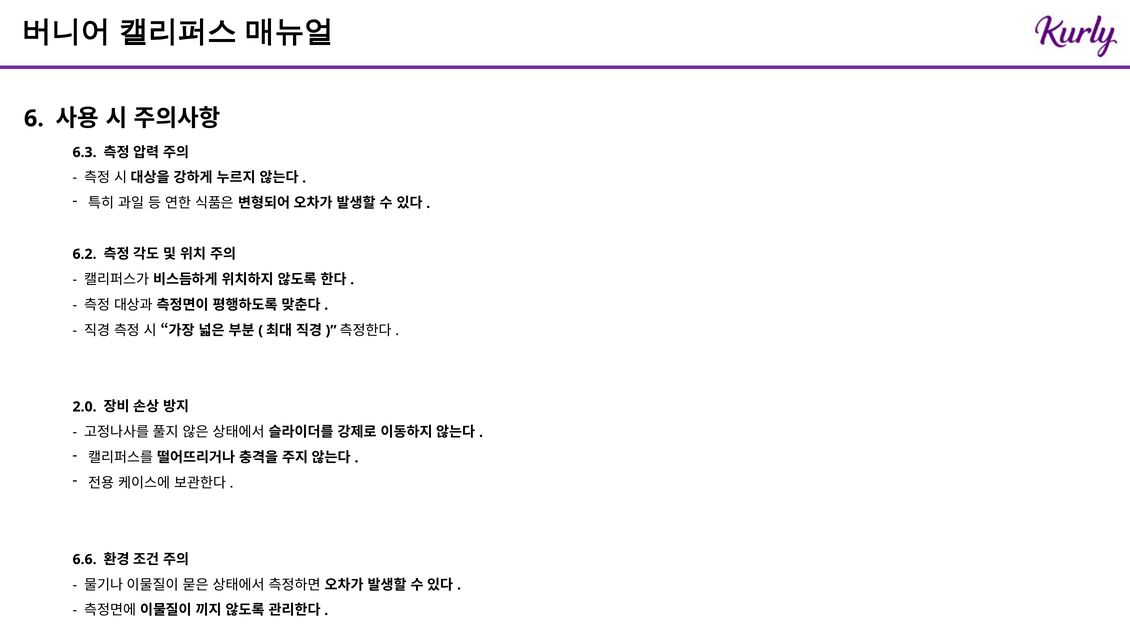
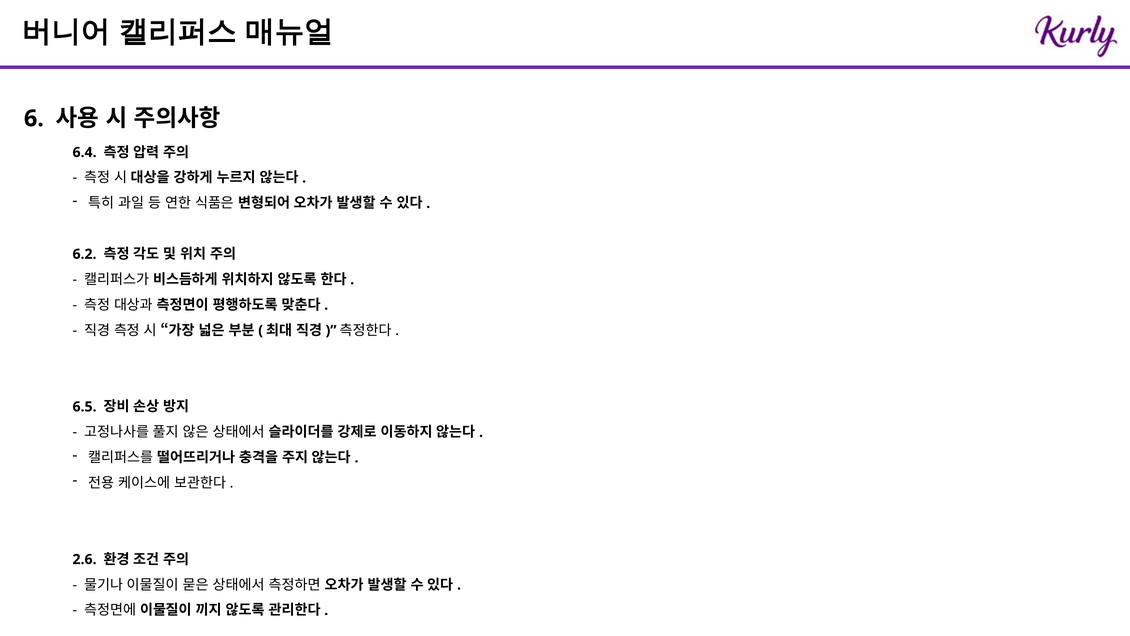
6.3: 6.3 -> 6.4
2.0: 2.0 -> 6.5
6.6: 6.6 -> 2.6
